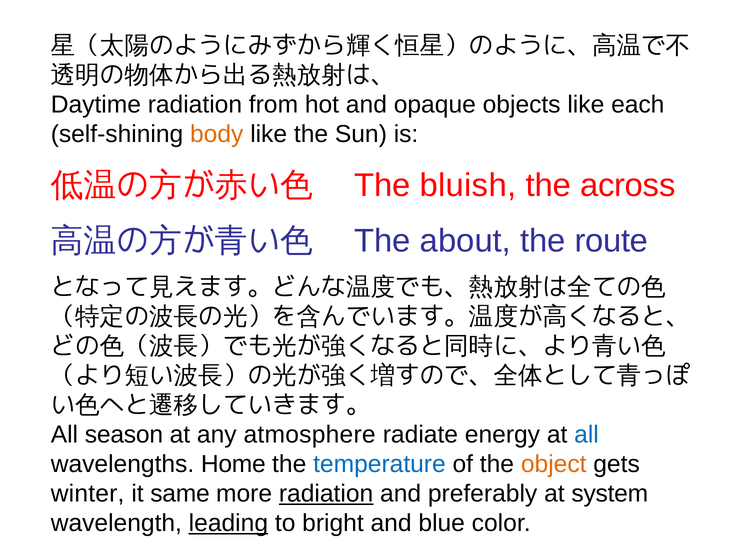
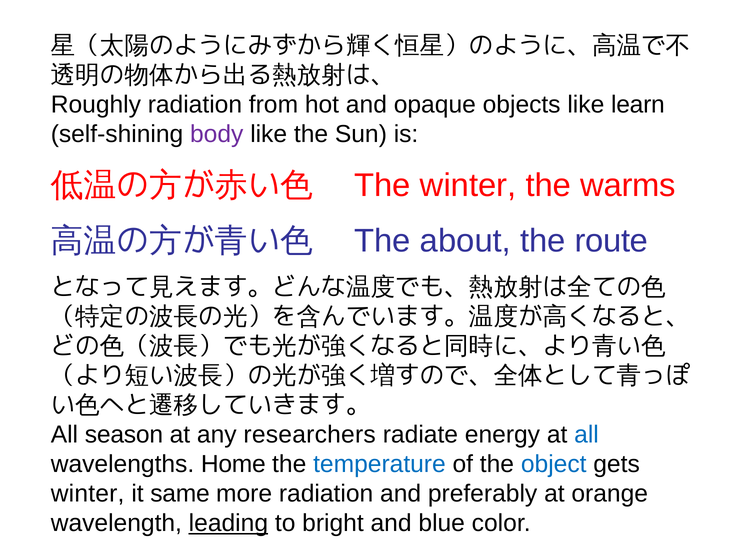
Daytime: Daytime -> Roughly
each: each -> learn
body colour: orange -> purple
The bluish: bluish -> winter
across: across -> warms
atmosphere: atmosphere -> researchers
object colour: orange -> blue
radiation at (326, 494) underline: present -> none
system: system -> orange
